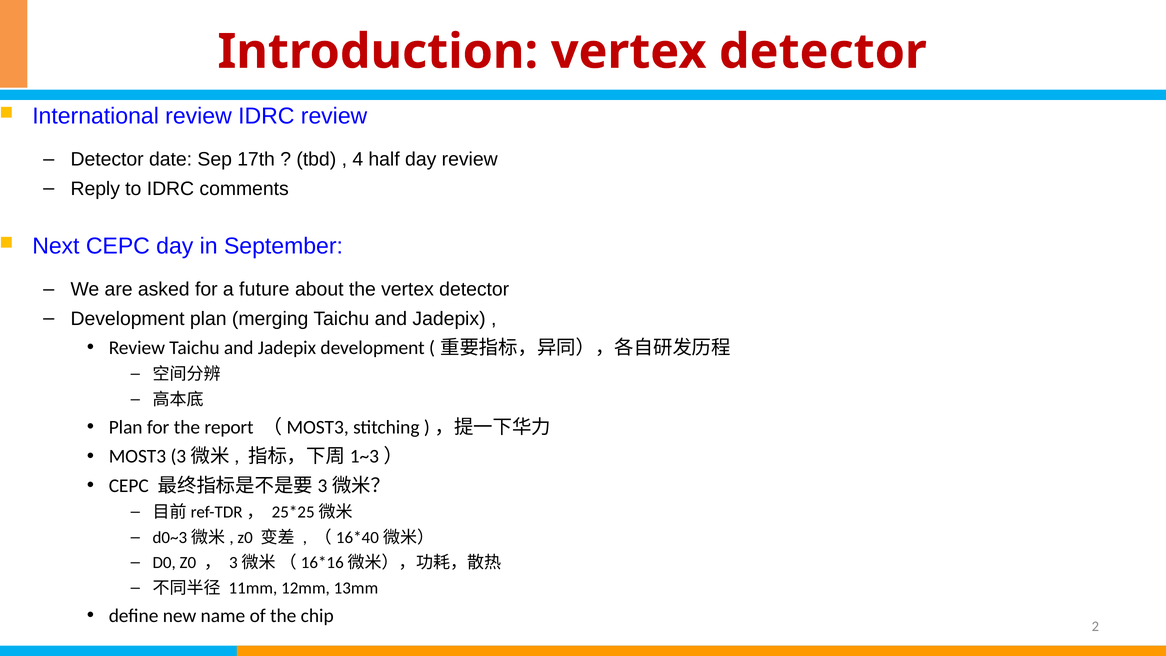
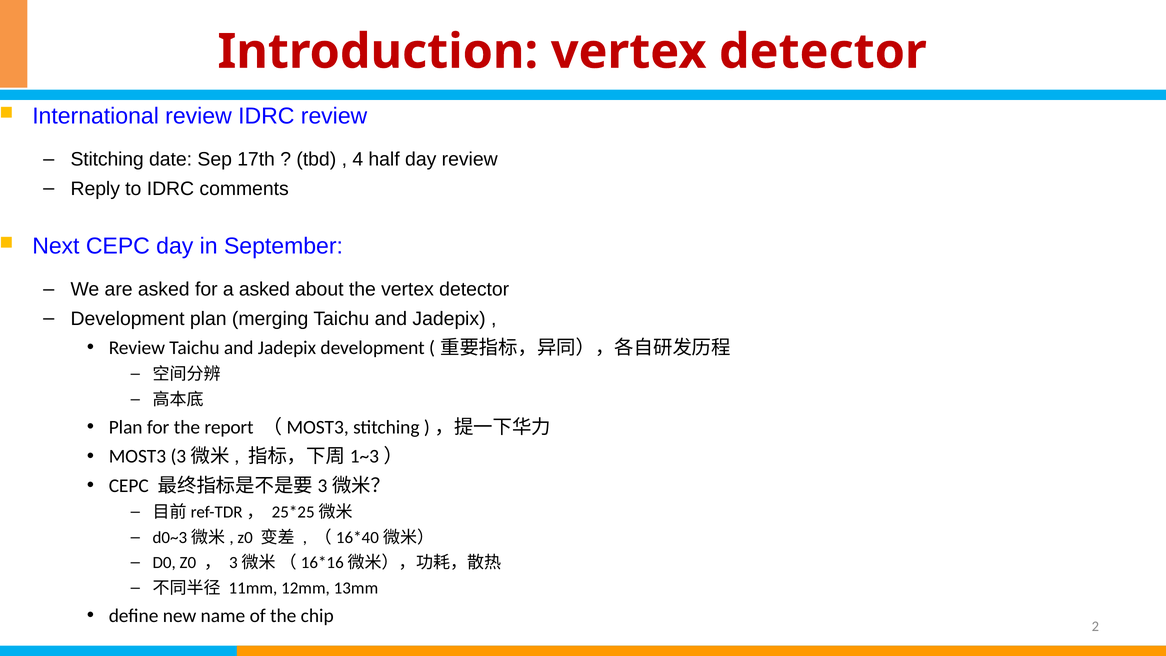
Detector at (107, 159): Detector -> Stitching
a future: future -> asked
